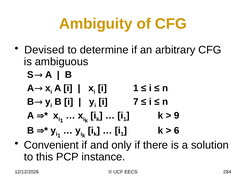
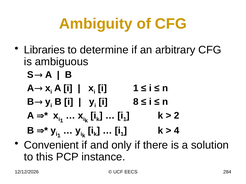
Devised: Devised -> Libraries
7: 7 -> 8
9: 9 -> 2
6: 6 -> 4
